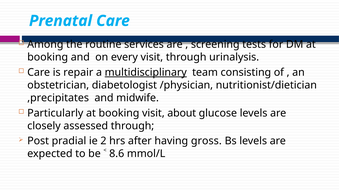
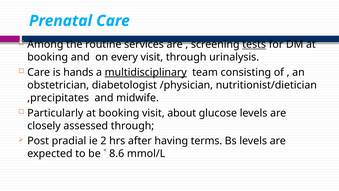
tests underline: none -> present
repair: repair -> hands
gross: gross -> terms
